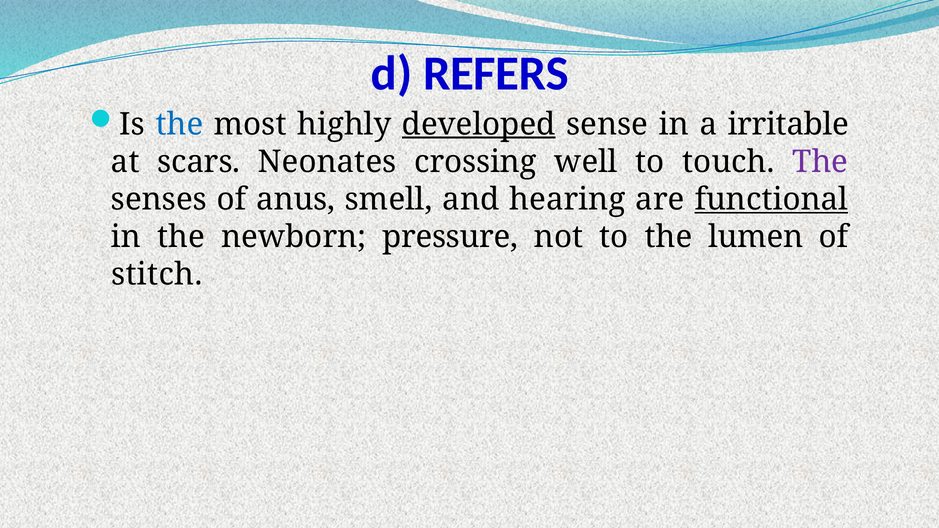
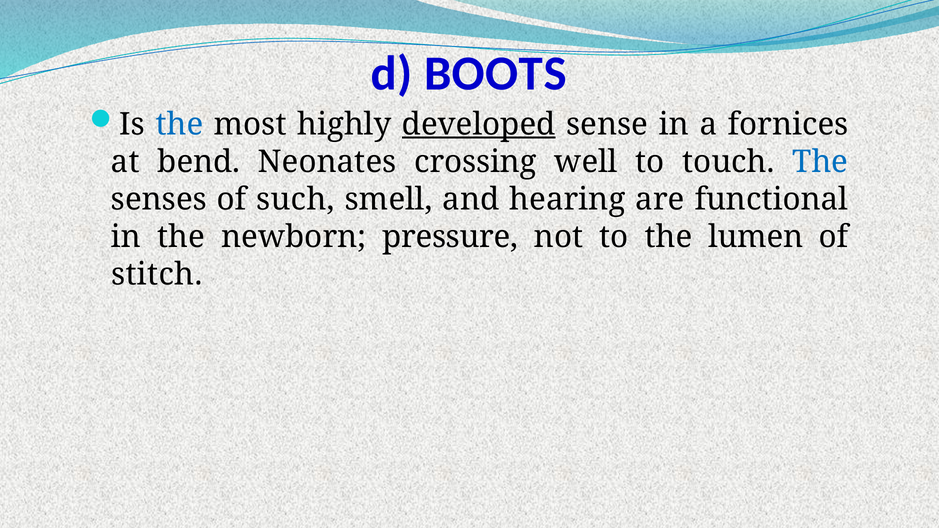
REFERS: REFERS -> BOOTS
irritable: irritable -> fornices
scars: scars -> bend
The at (820, 162) colour: purple -> blue
anus: anus -> such
functional underline: present -> none
